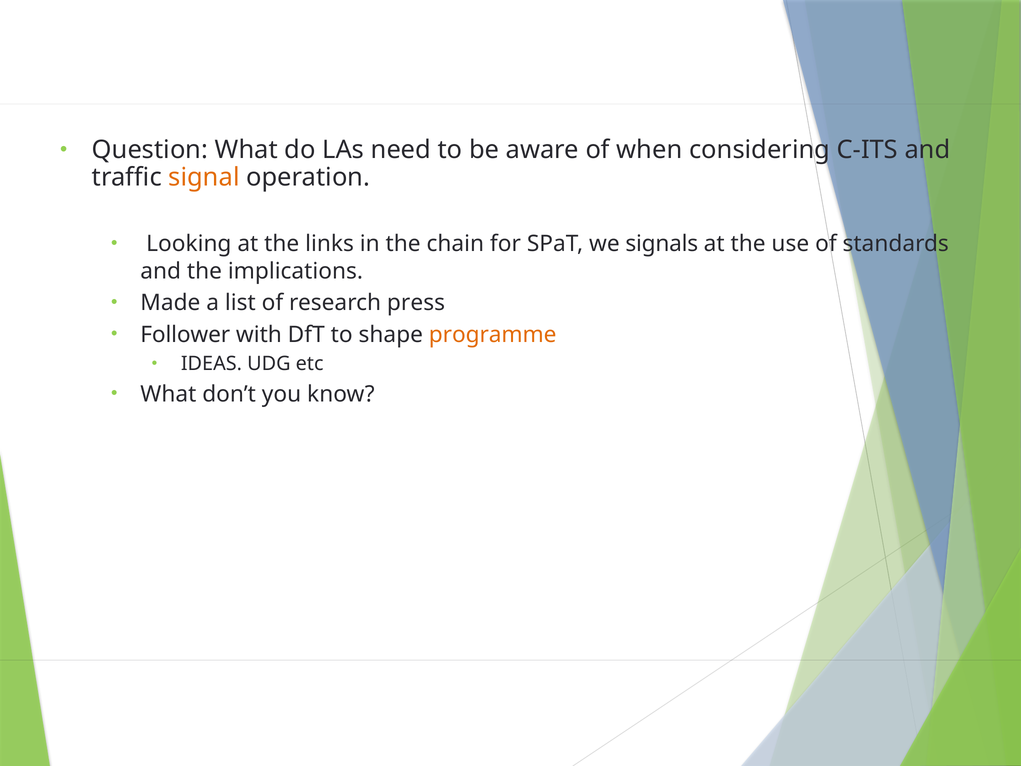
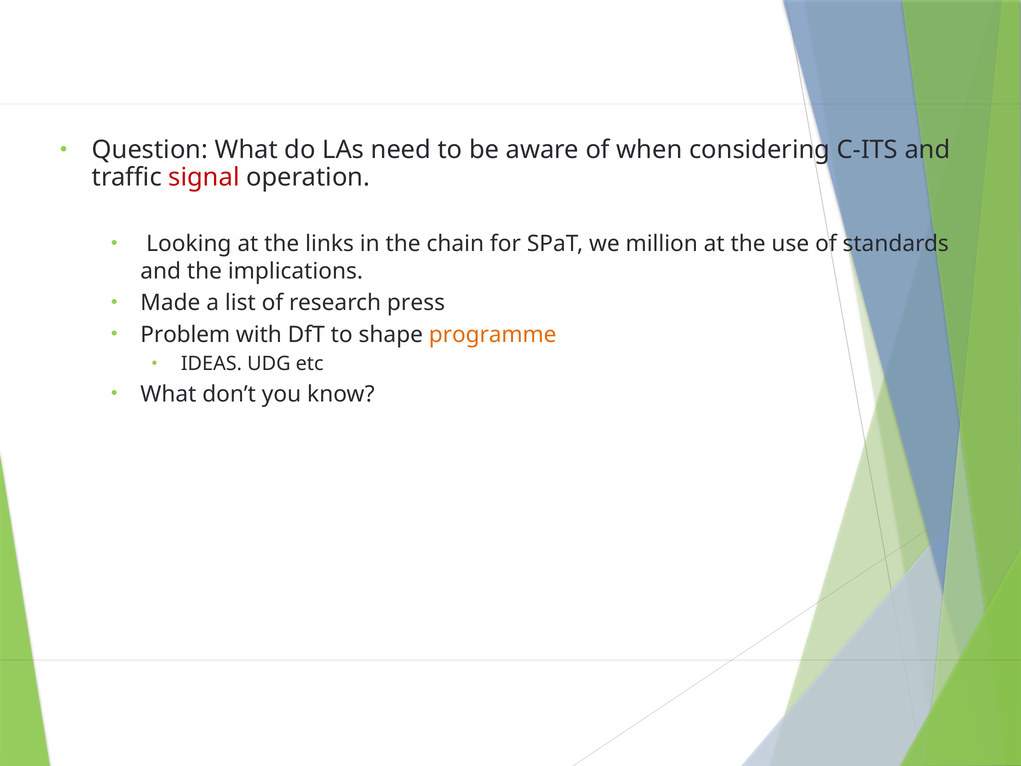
signal colour: orange -> red
signals: signals -> million
Follower: Follower -> Problem
